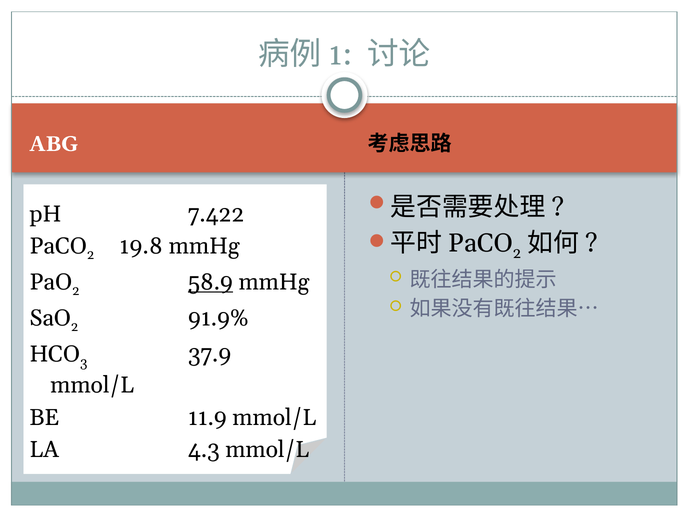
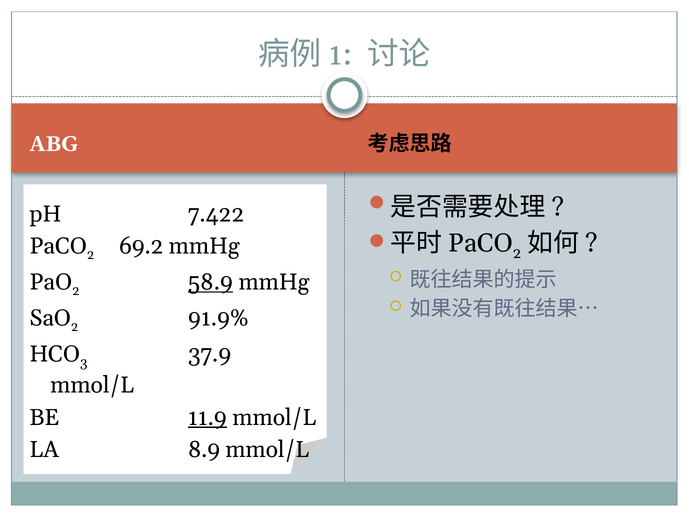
19.8: 19.8 -> 69.2
11.9 underline: none -> present
4.3: 4.3 -> 8.9
